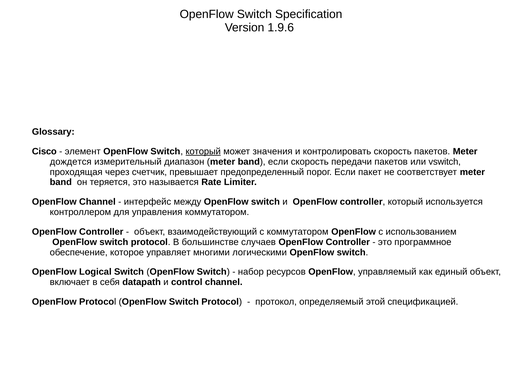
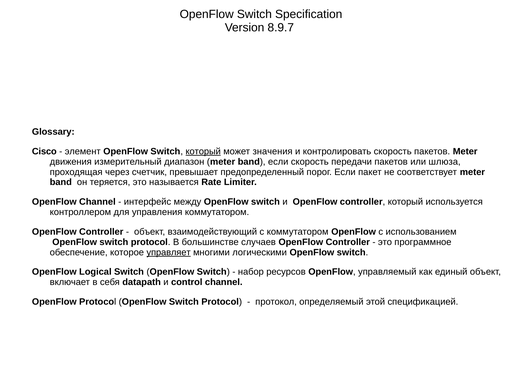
1.9.6: 1.9.6 -> 8.9.7
дождется: дождется -> движения
vswitch: vswitch -> шлюза
управляет underline: none -> present
